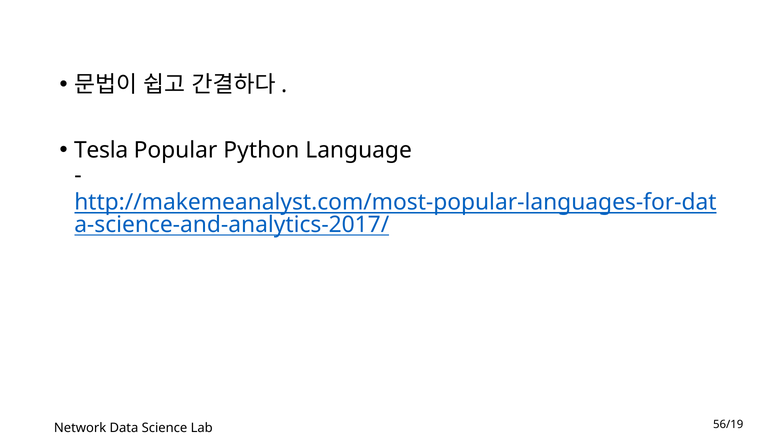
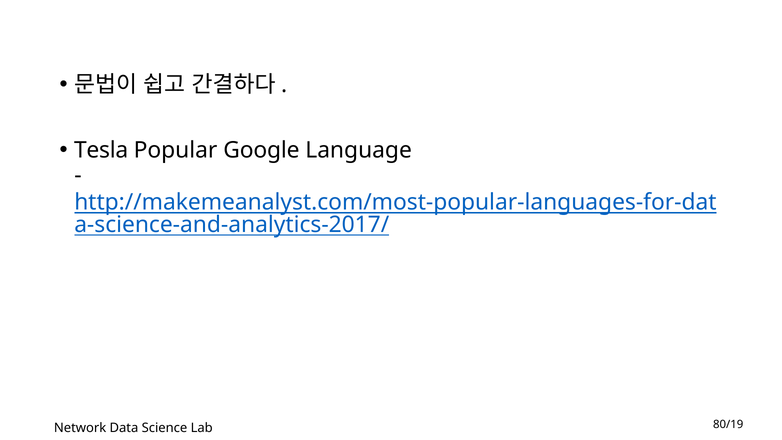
Python: Python -> Google
56/19: 56/19 -> 80/19
